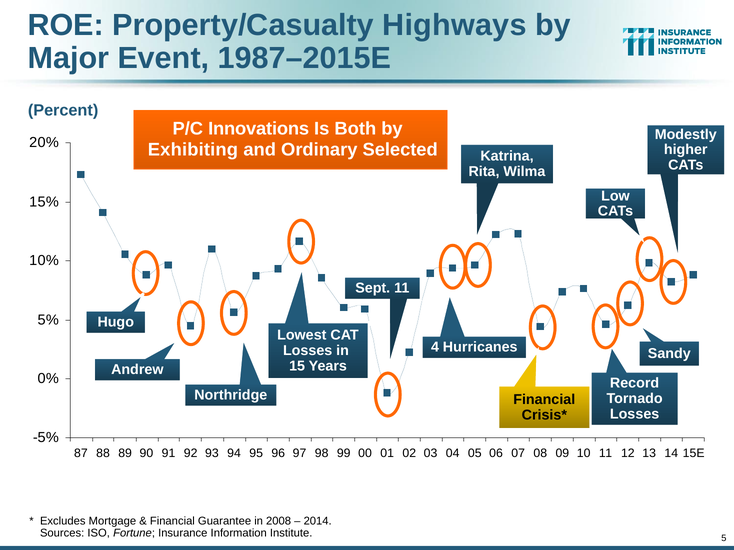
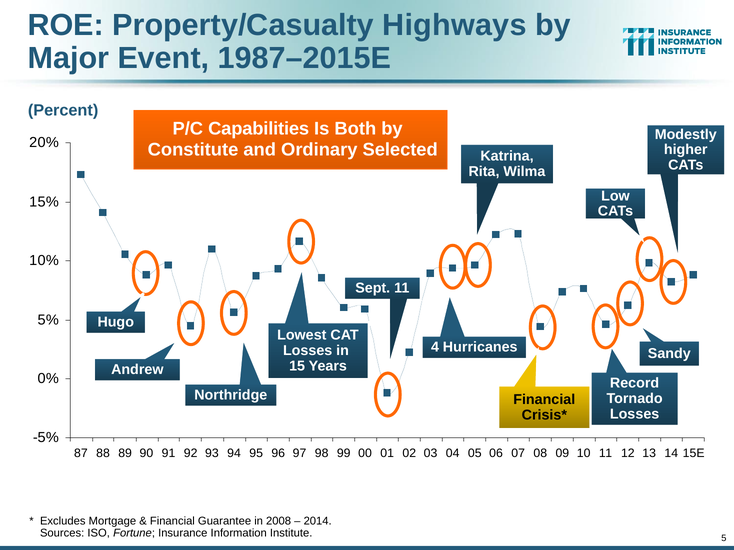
Innovations: Innovations -> Capabilities
Exhibiting: Exhibiting -> Constitute
